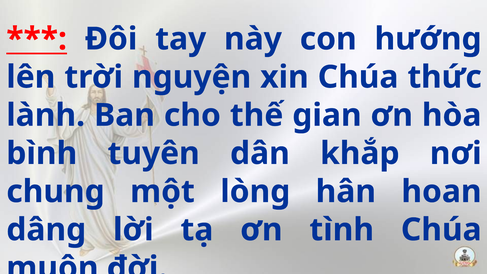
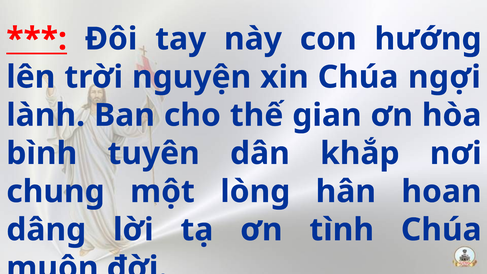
thức: thức -> ngợi
